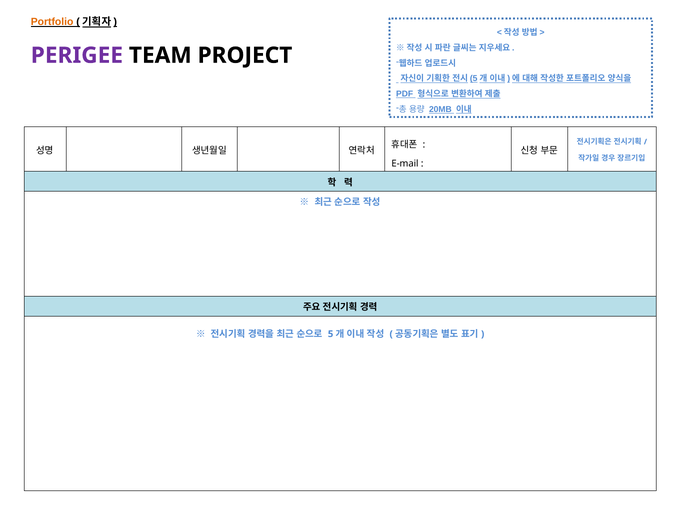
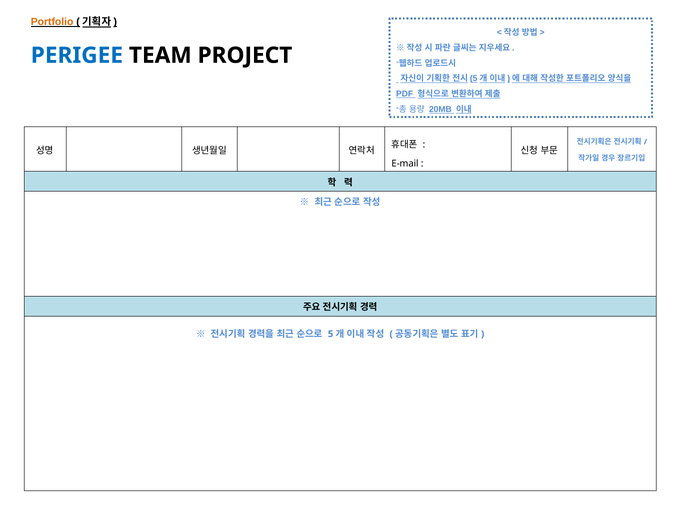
PERIGEE colour: purple -> blue
